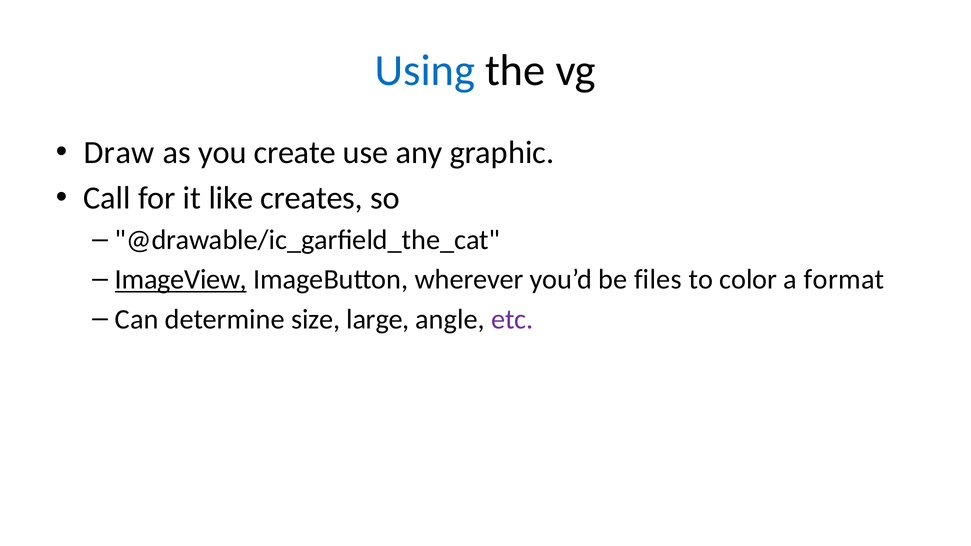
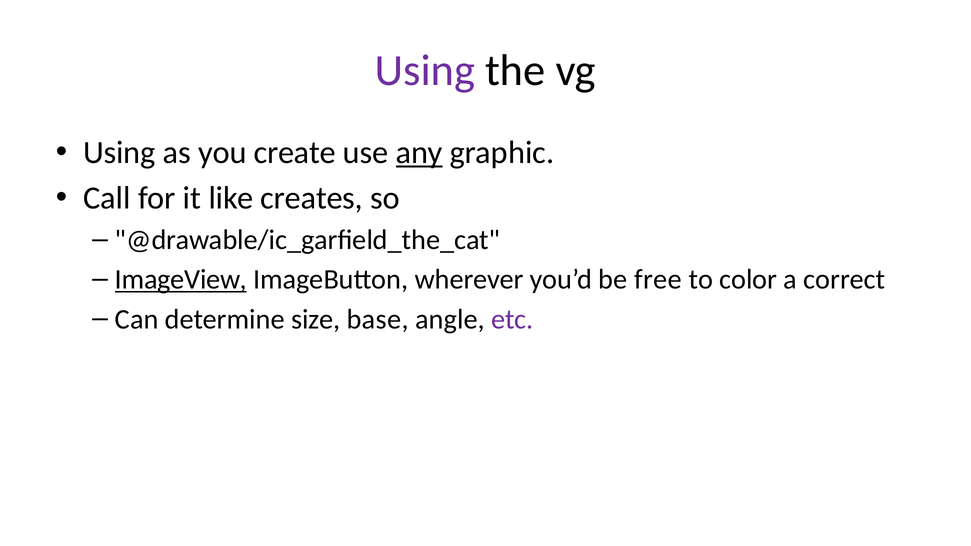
Using at (425, 70) colour: blue -> purple
Draw at (119, 153): Draw -> Using
any underline: none -> present
files: files -> free
format: format -> correct
large: large -> base
